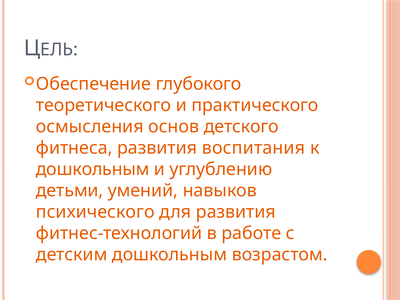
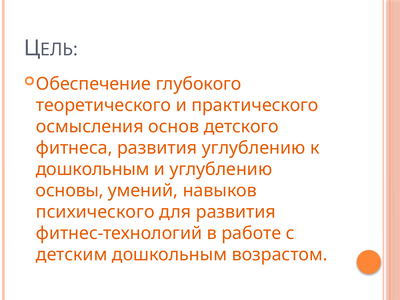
развития воспитания: воспитания -> углублению
детьми: детьми -> основы
